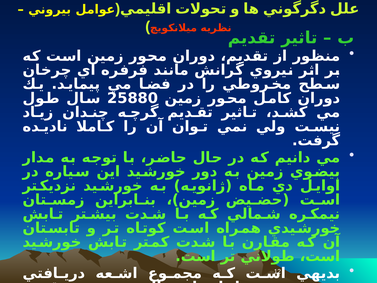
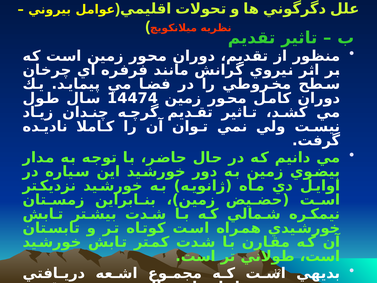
25880: 25880 -> 14474
